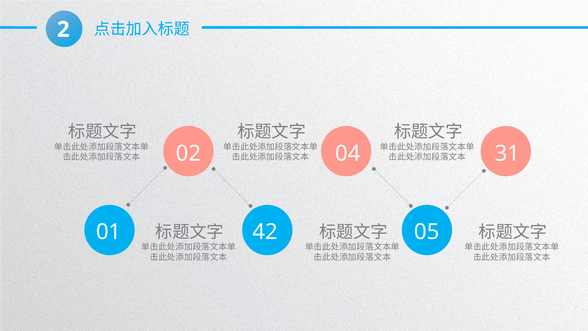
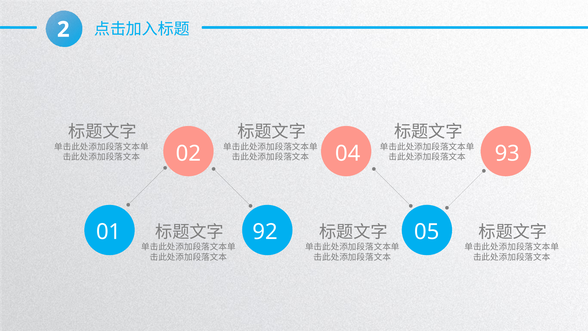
31: 31 -> 93
42: 42 -> 92
